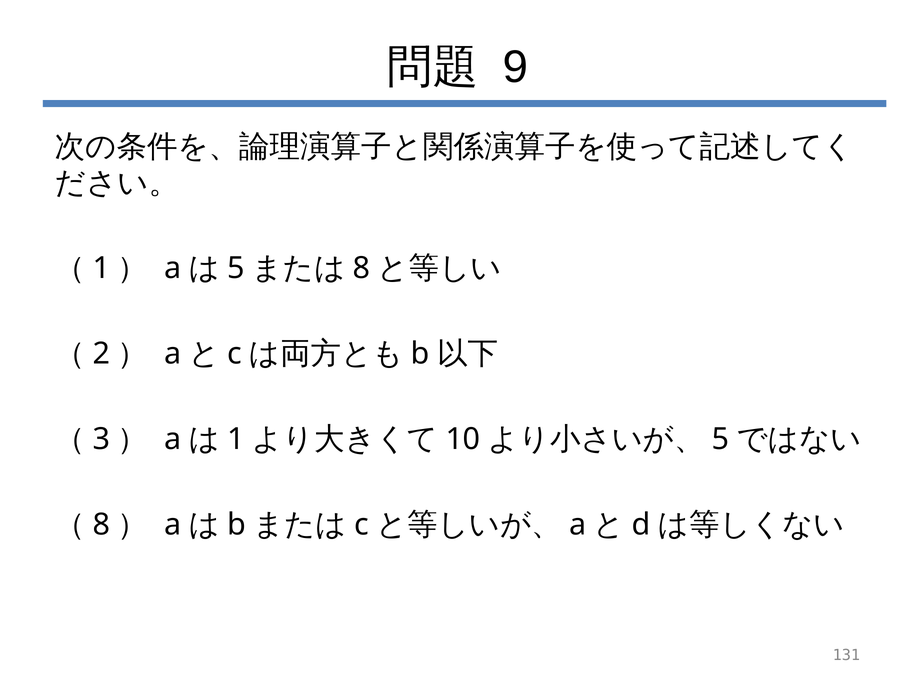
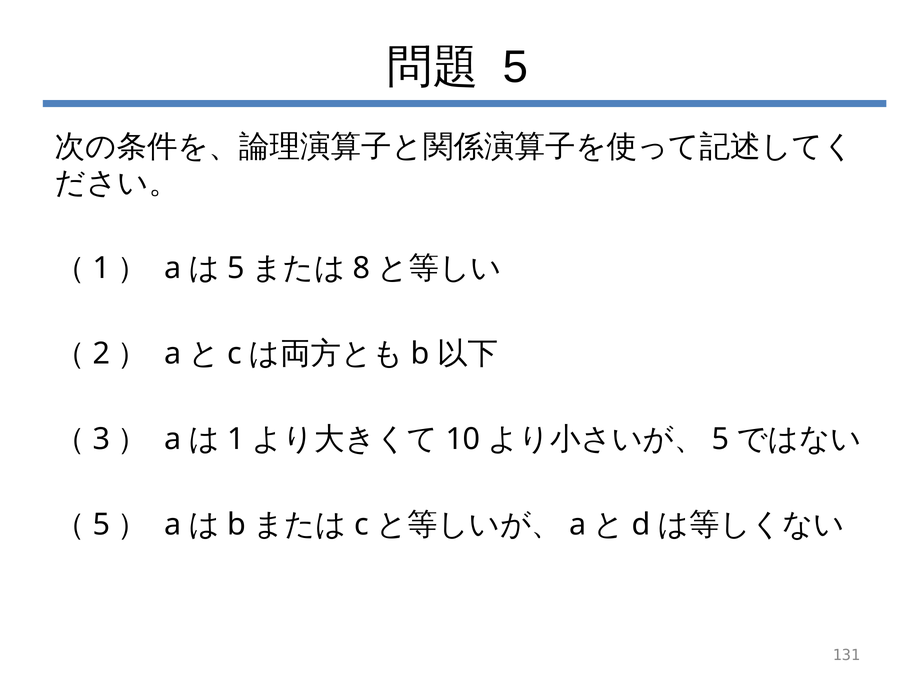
9 at (516, 67): 9 -> 5
8 at (101, 525): 8 -> 5
